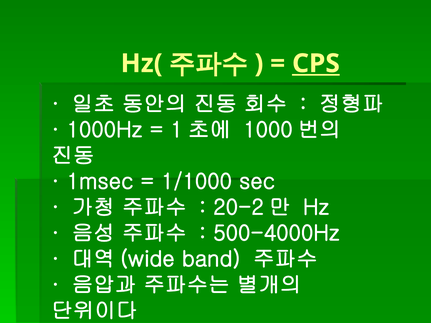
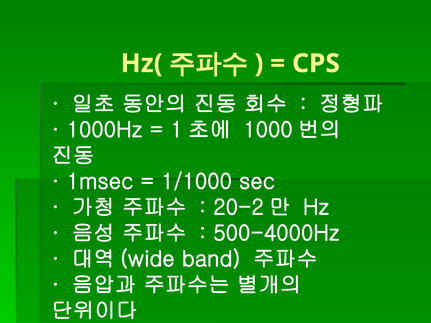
CPS underline: present -> none
